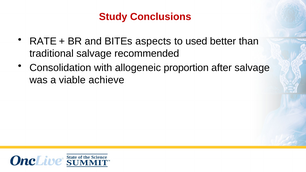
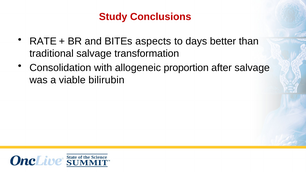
used: used -> days
recommended: recommended -> transformation
achieve: achieve -> bilirubin
